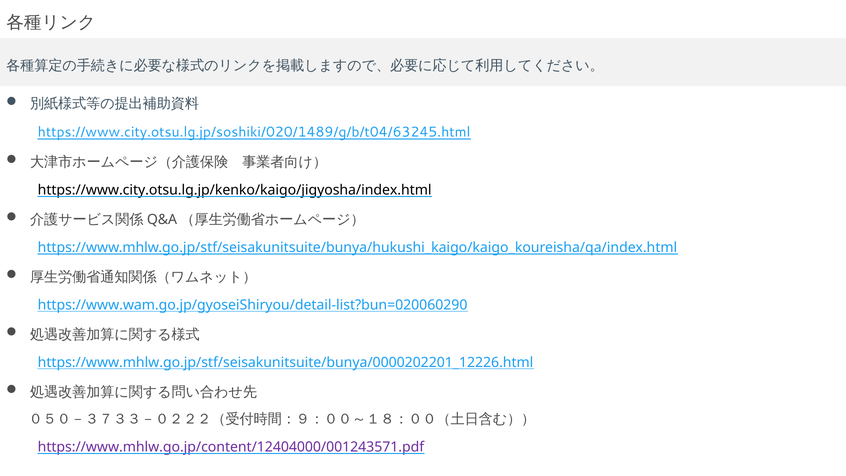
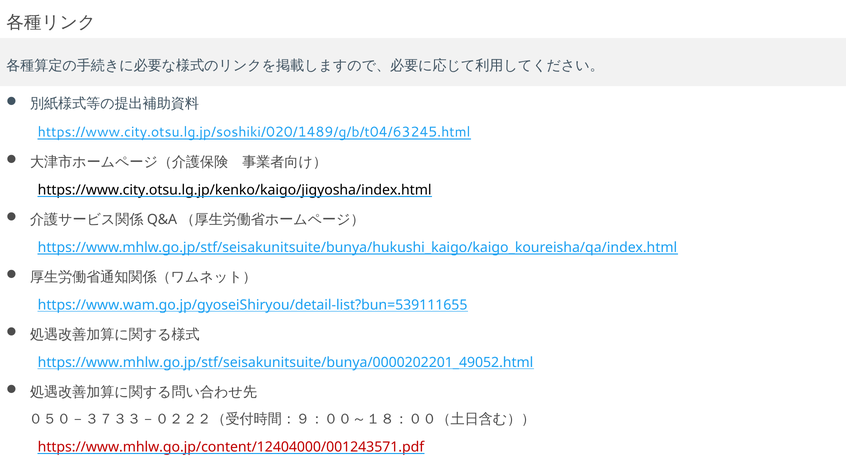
https://www.wam.go.jp/gyoseiShiryou/detail-list?bun=020060290: https://www.wam.go.jp/gyoseiShiryou/detail-list?bun=020060290 -> https://www.wam.go.jp/gyoseiShiryou/detail-list?bun=539111655
https://www.mhlw.go.jp/stf/seisakunitsuite/bunya/0000202201_12226.html: https://www.mhlw.go.jp/stf/seisakunitsuite/bunya/0000202201_12226.html -> https://www.mhlw.go.jp/stf/seisakunitsuite/bunya/0000202201_49052.html
https://www.mhlw.go.jp/content/12404000/001243571.pdf colour: purple -> red
